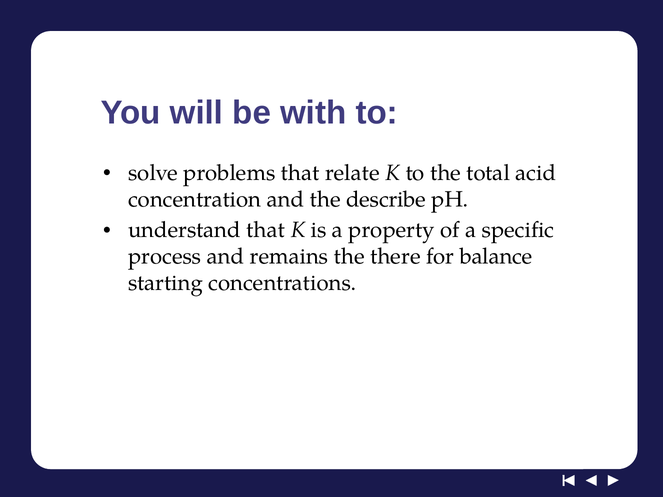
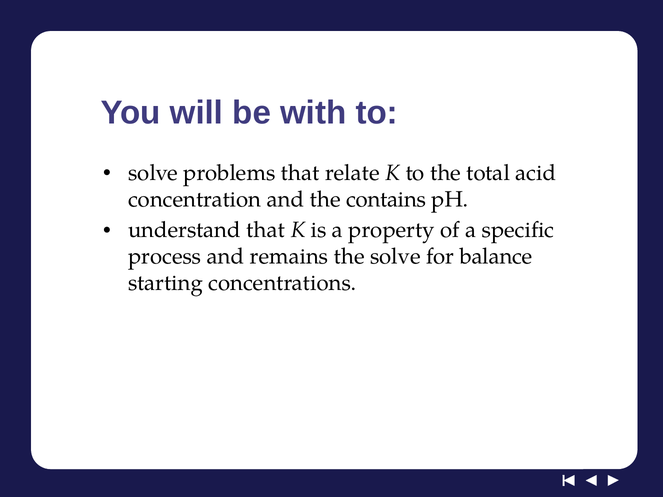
describe: describe -> contains
the there: there -> solve
